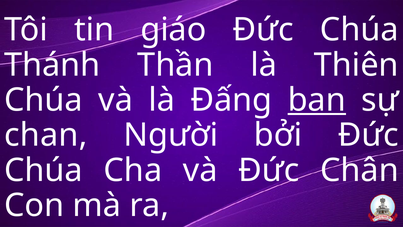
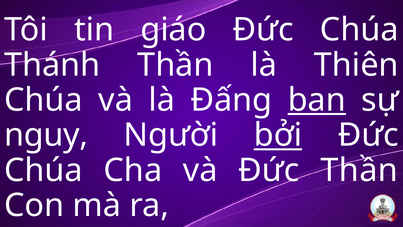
chan: chan -> nguy
bởi underline: none -> present
Đức Chân: Chân -> Thần
